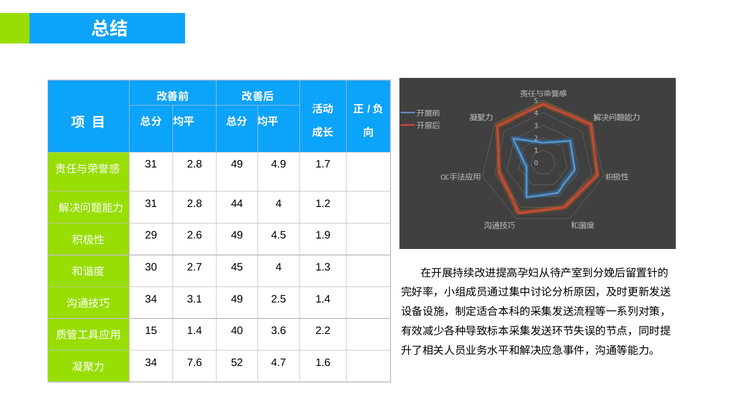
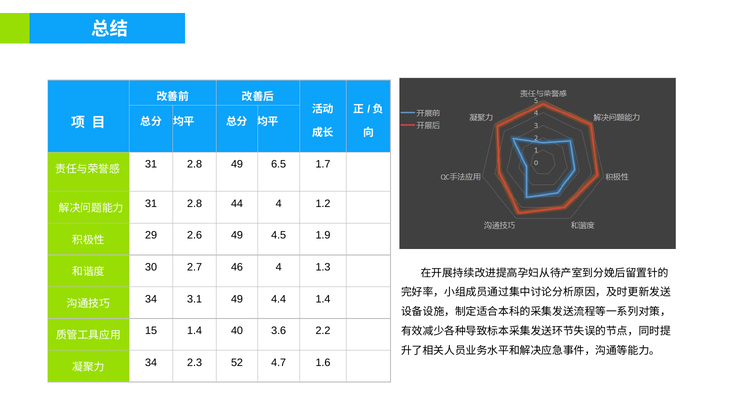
4.9: 4.9 -> 6.5
45: 45 -> 46
2.5: 2.5 -> 4.4
7.6: 7.6 -> 2.3
